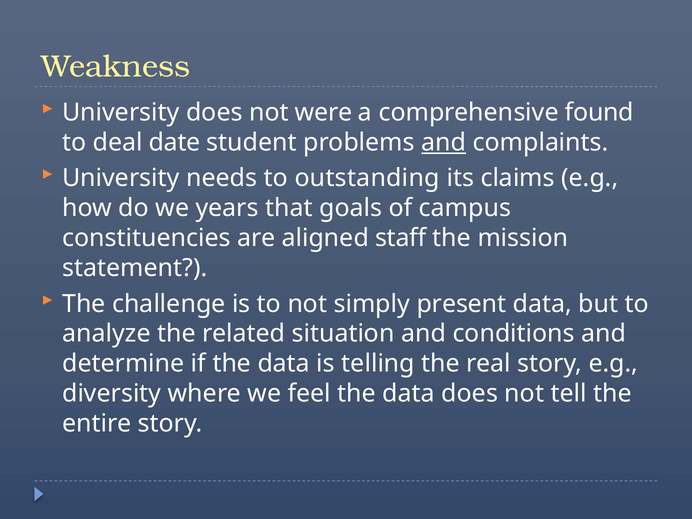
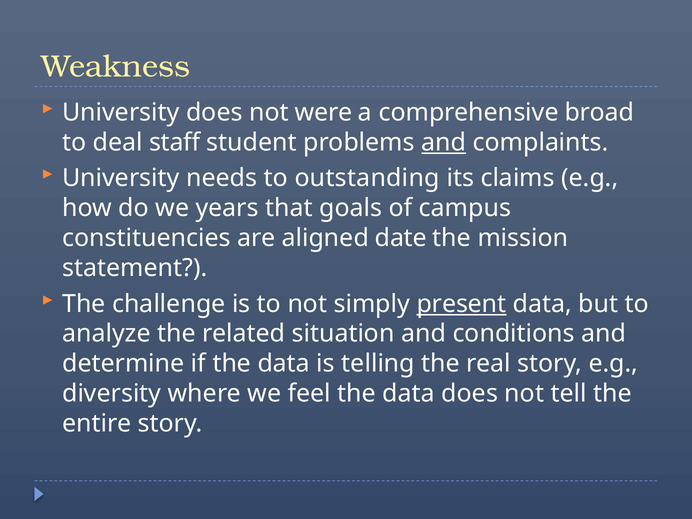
found: found -> broad
date: date -> staff
staff: staff -> date
present underline: none -> present
